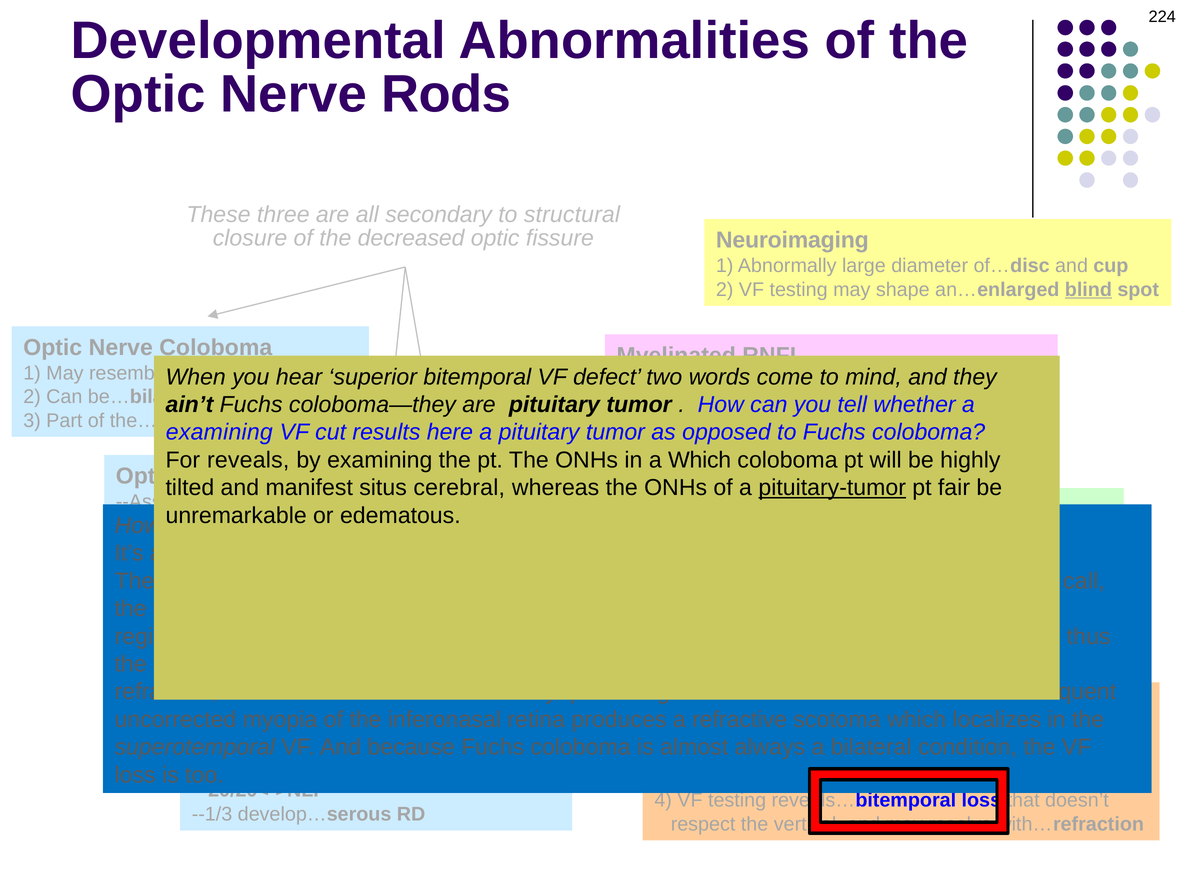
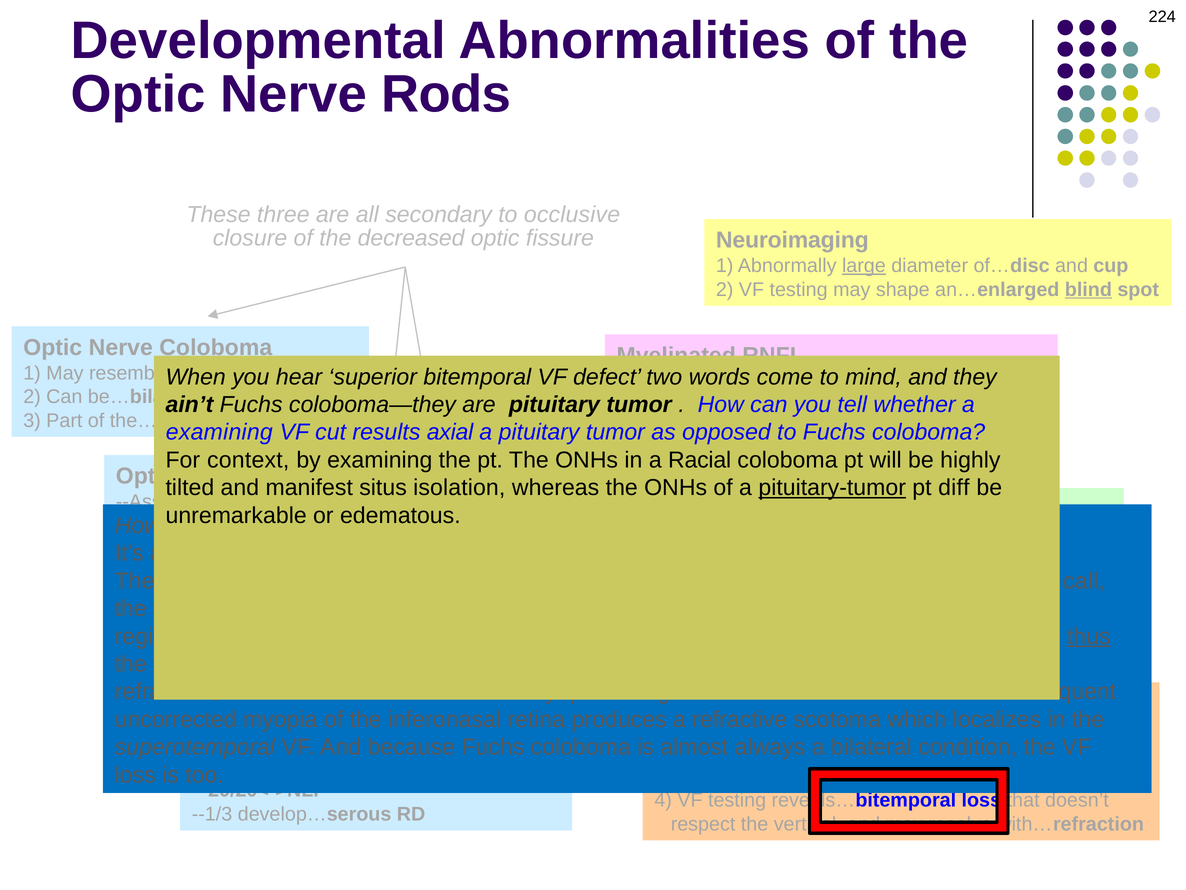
structural: structural -> occlusive
large underline: none -> present
results here: here -> axial
For reveals: reveals -> context
a Which: Which -> Racial
cerebral: cerebral -> isolation
pt fair: fair -> diff
thus underline: none -> present
